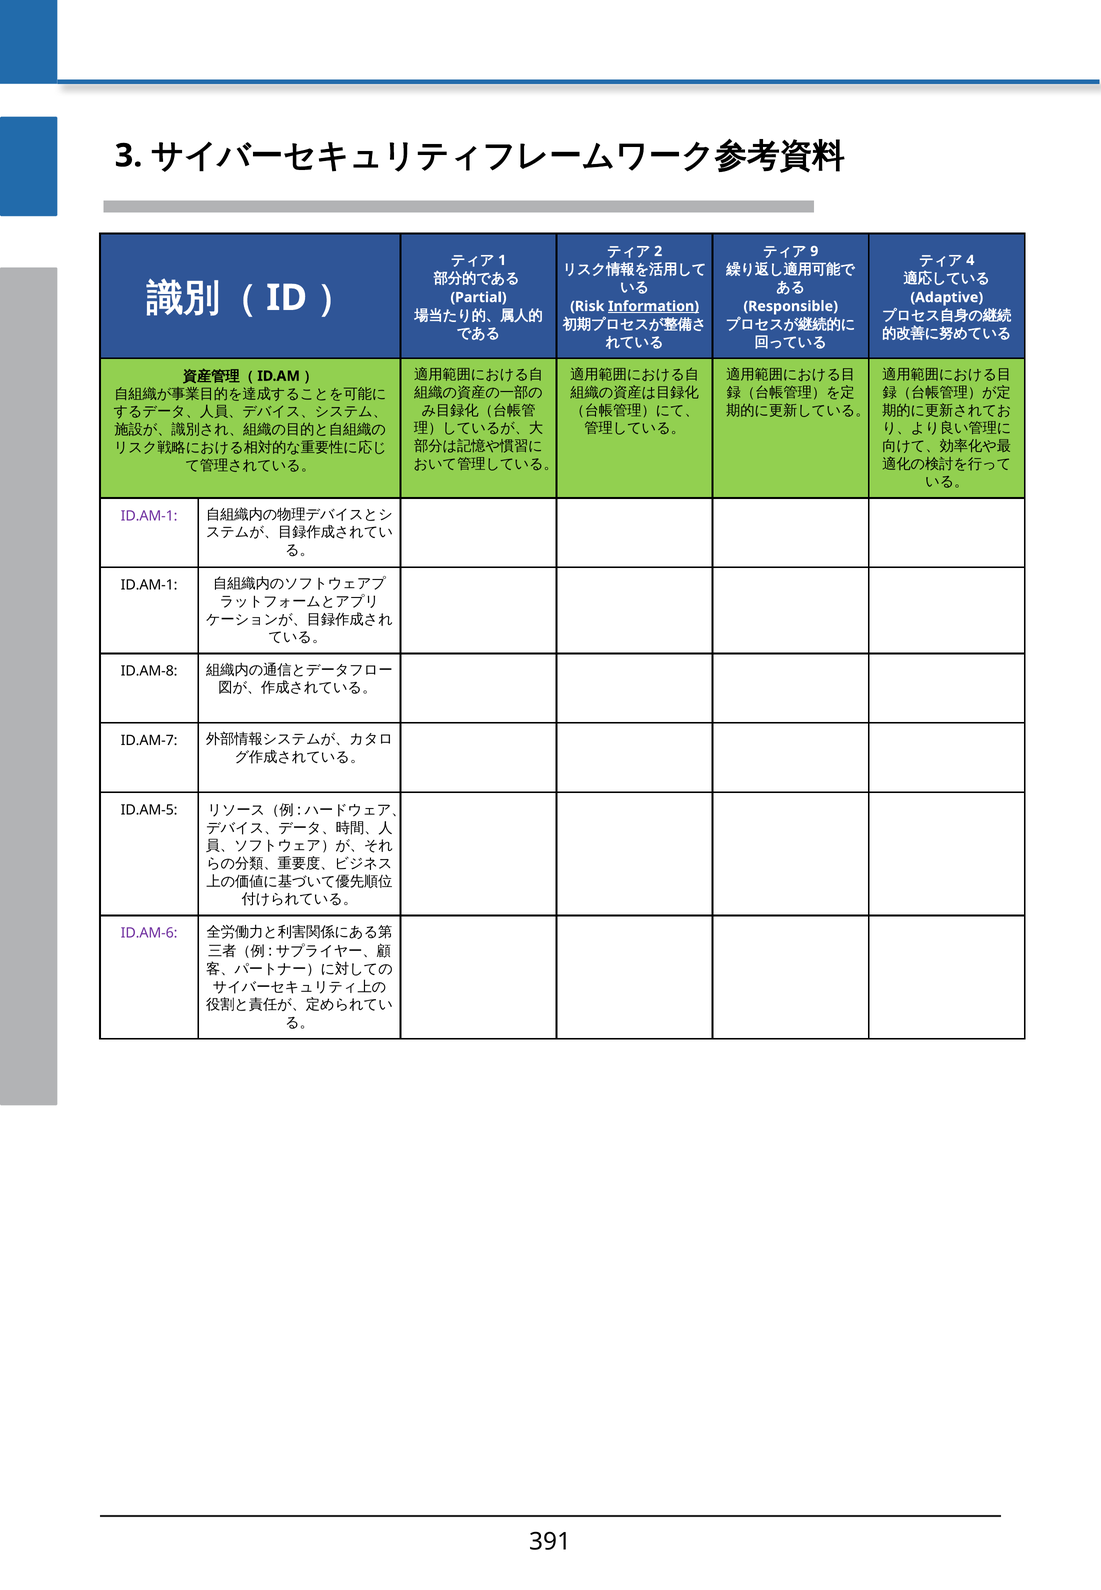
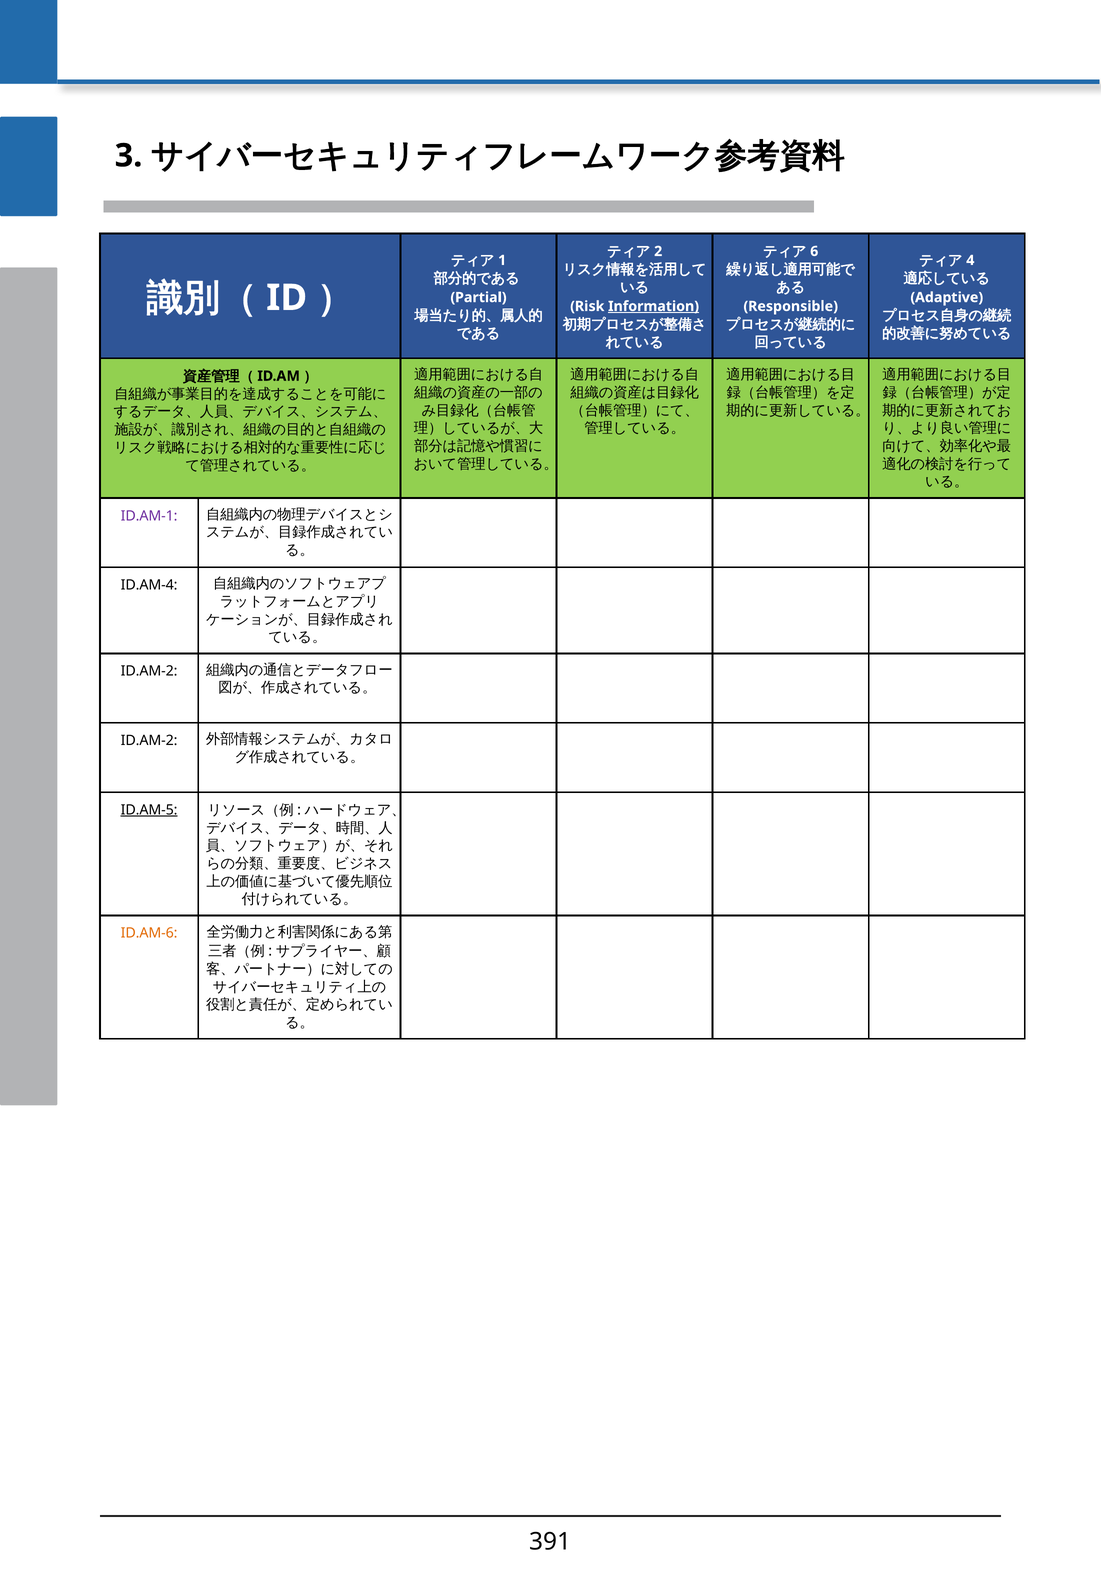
9: 9 -> 6
ID.AM-1 at (149, 585): ID.AM-1 -> ID.AM-4
ID.AM-8 at (149, 671): ID.AM-8 -> ID.AM-2
ID.AM-7 at (149, 741): ID.AM-7 -> ID.AM-2
ID.AM-5 underline: none -> present
ID.AM-6 colour: purple -> orange
